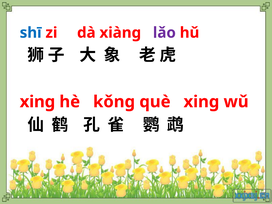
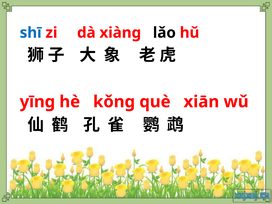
lǎo colour: purple -> black
xinɡ at (37, 102): xinɡ -> yīnɡ
què xinɡ: xinɡ -> xiān
